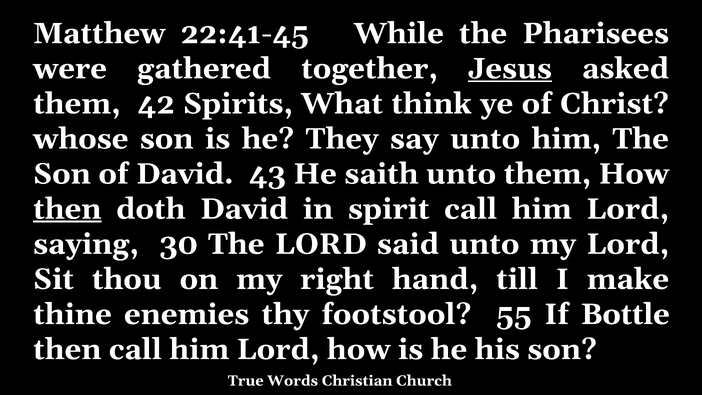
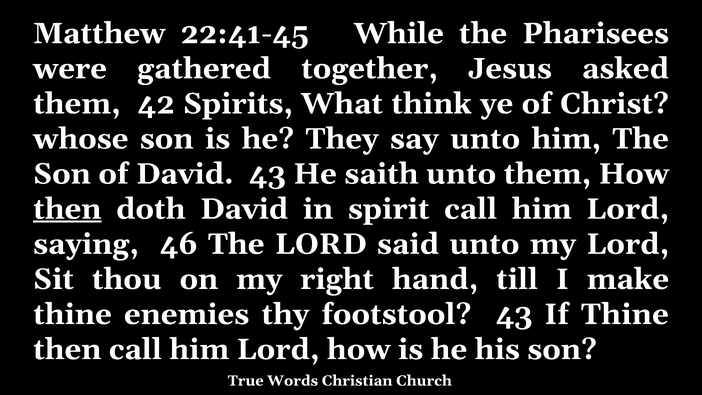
Jesus underline: present -> none
30: 30 -> 46
footstool 55: 55 -> 43
If Bottle: Bottle -> Thine
